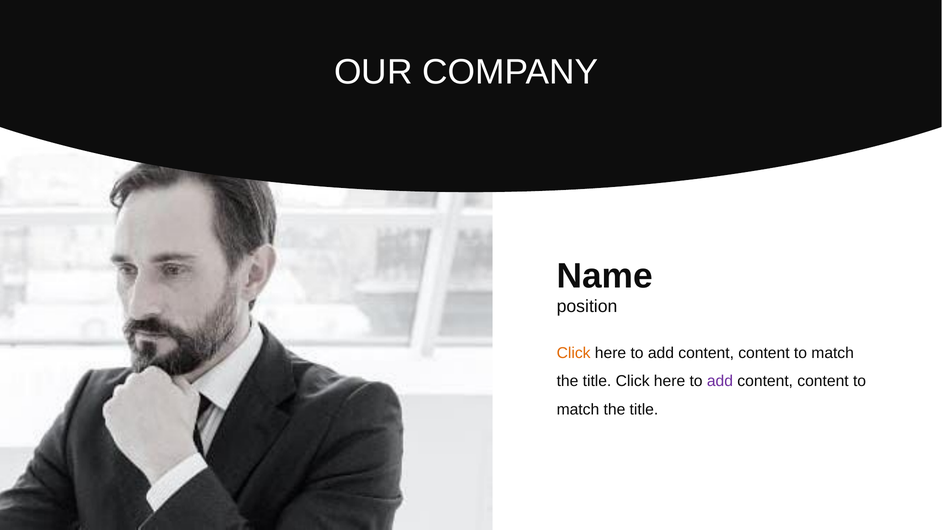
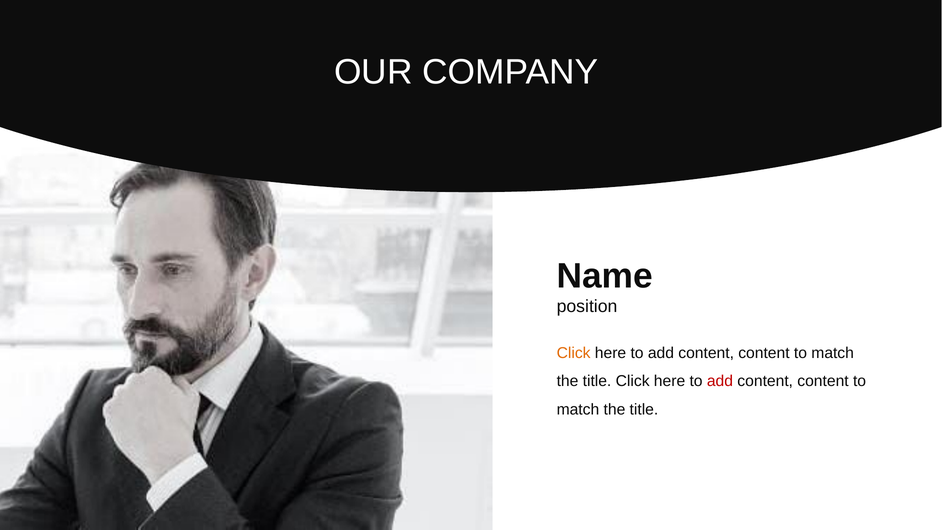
add at (720, 381) colour: purple -> red
